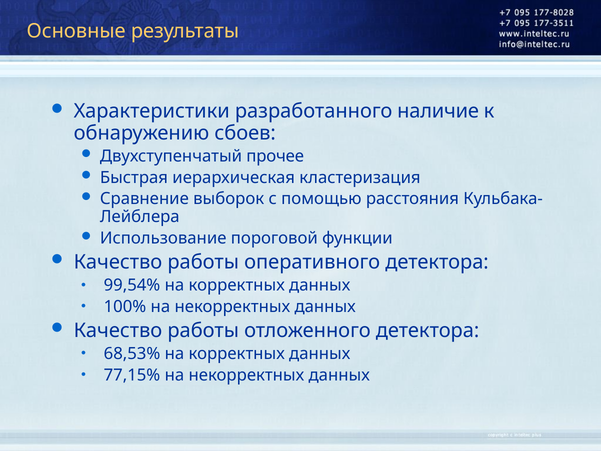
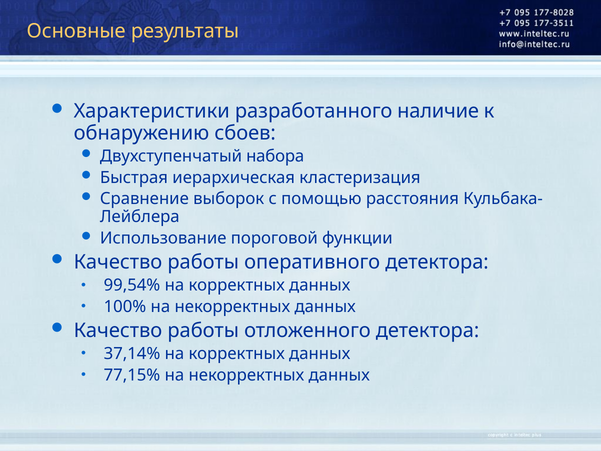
прочее: прочее -> набора
68,53%: 68,53% -> 37,14%
